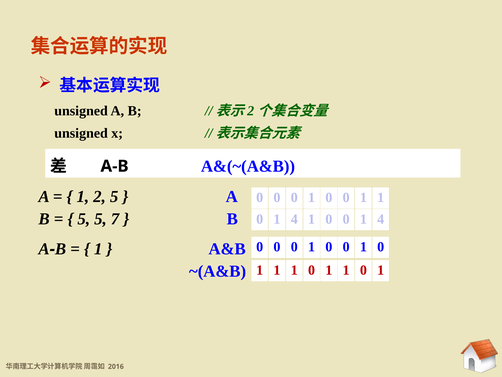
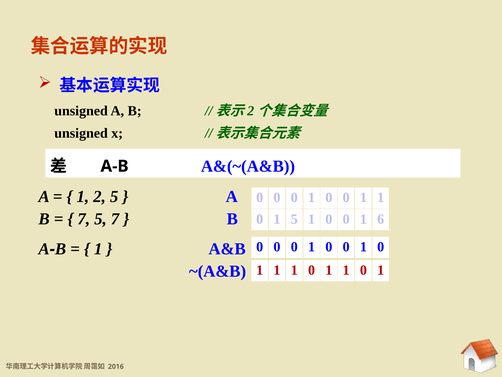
5 at (84, 219): 5 -> 7
4 at (294, 219): 4 -> 5
0 0 1 4: 4 -> 6
